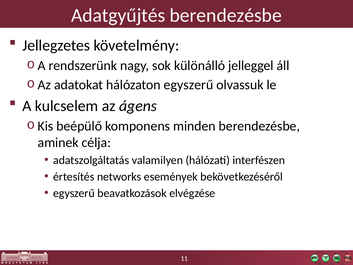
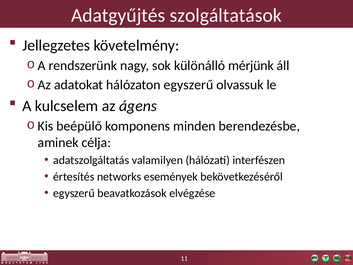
Adatgyűjtés berendezésbe: berendezésbe -> szolgáltatások
jelleggel: jelleggel -> mérjünk
